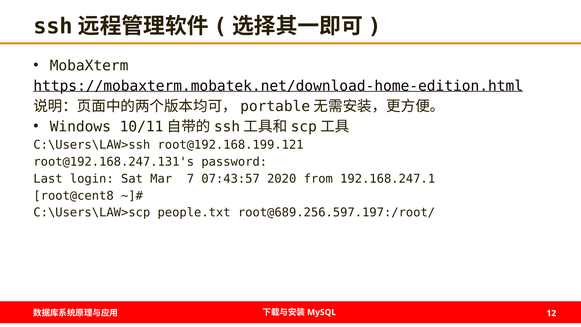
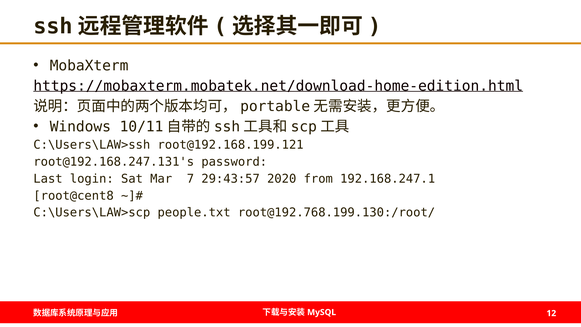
07:43:57: 07:43:57 -> 29:43:57
root@689.256.597.197:/root/: root@689.256.597.197:/root/ -> root@192.768.199.130:/root/
